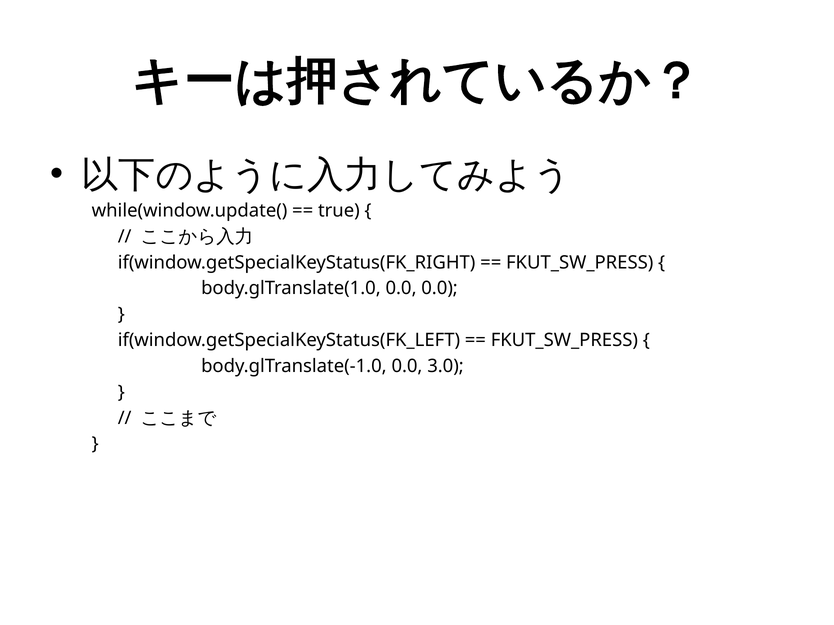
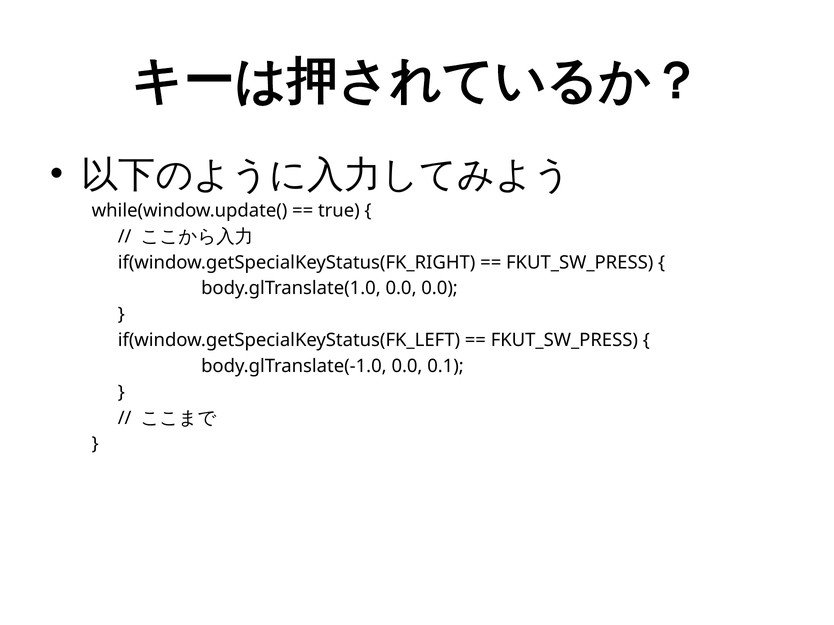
3.0: 3.0 -> 0.1
